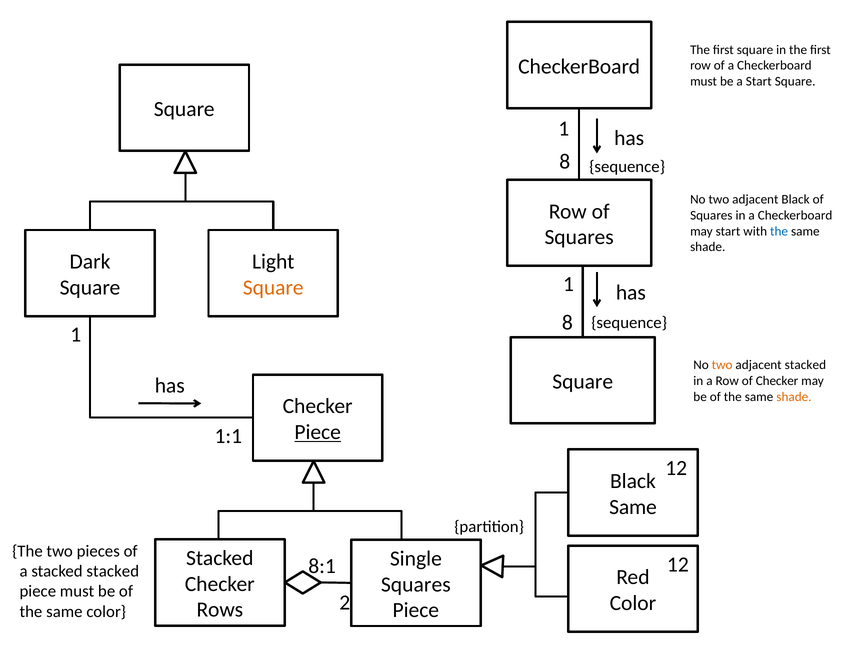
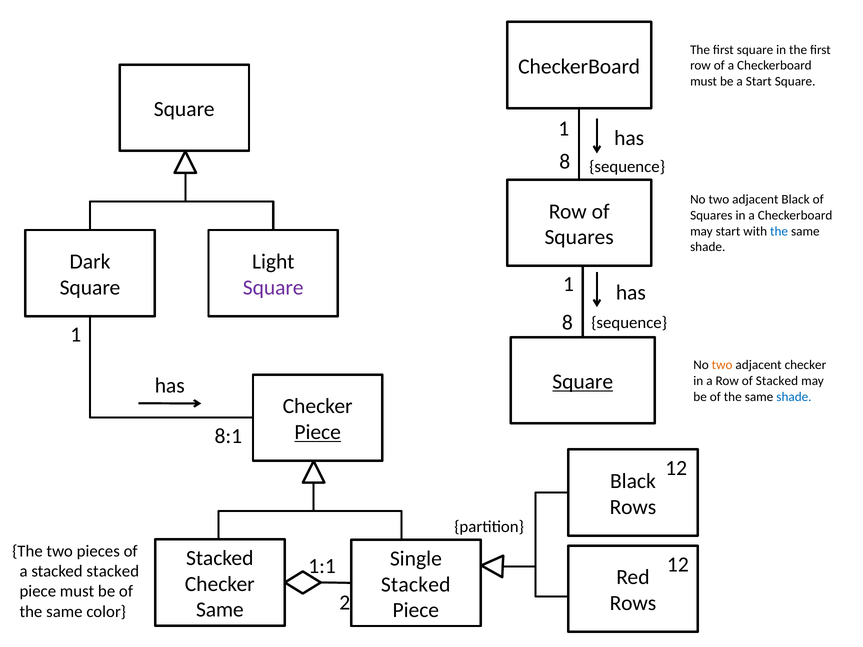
Square at (273, 288) colour: orange -> purple
adjacent stacked: stacked -> checker
Square at (583, 382) underline: none -> present
of Checker: Checker -> Stacked
shade at (794, 397) colour: orange -> blue
1:1: 1:1 -> 8:1
Same at (633, 507): Same -> Rows
8:1: 8:1 -> 1:1
Squares at (416, 585): Squares -> Stacked
Color at (633, 603): Color -> Rows
Rows at (220, 610): Rows -> Same
